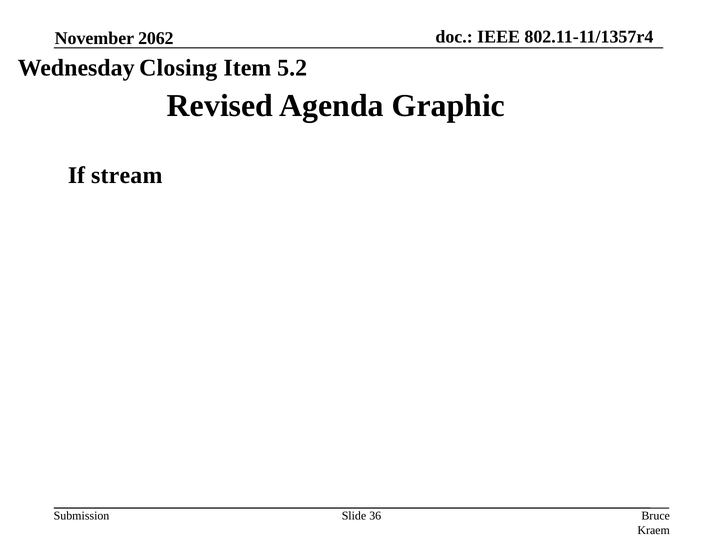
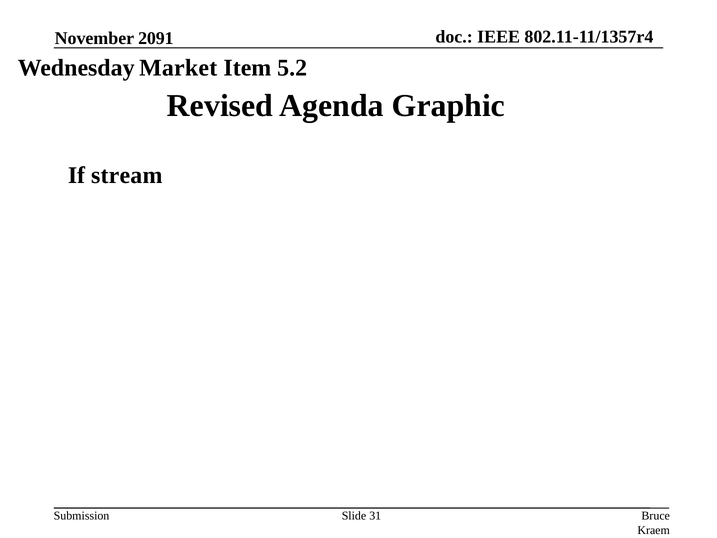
2062: 2062 -> 2091
Closing: Closing -> Market
36: 36 -> 31
